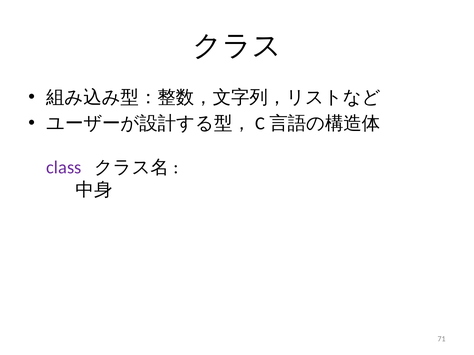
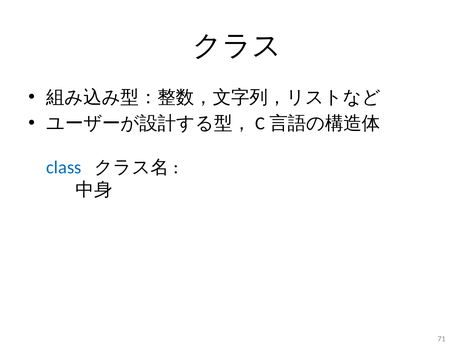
class colour: purple -> blue
